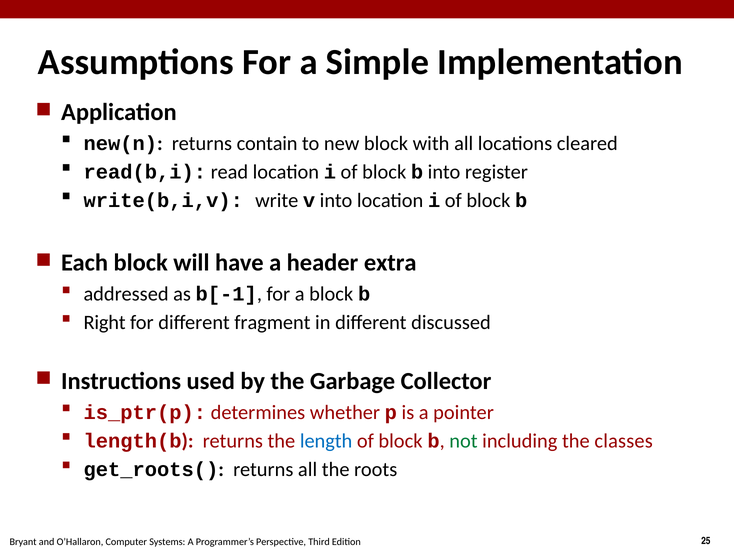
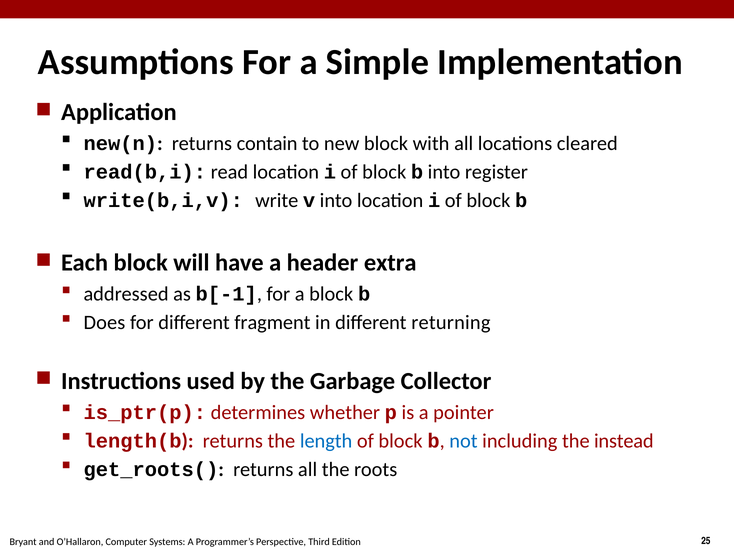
Right: Right -> Does
discussed: discussed -> returning
not colour: green -> blue
classes: classes -> instead
